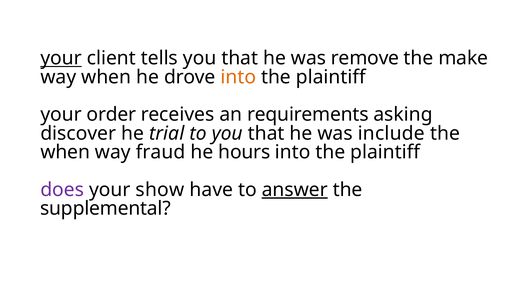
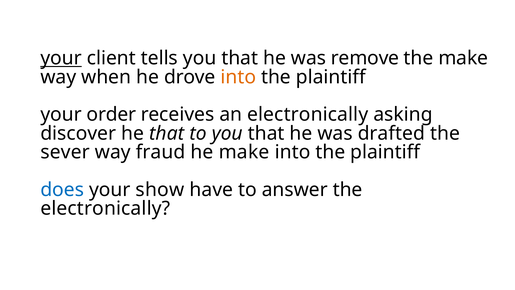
an requirements: requirements -> electronically
he trial: trial -> that
include: include -> drafted
when at (65, 152): when -> sever
he hours: hours -> make
does colour: purple -> blue
answer underline: present -> none
supplemental at (105, 208): supplemental -> electronically
